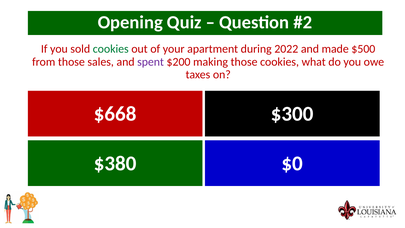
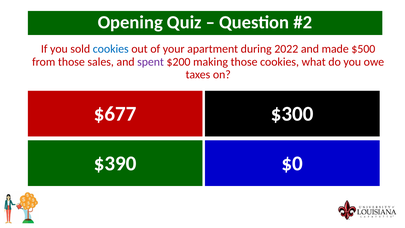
cookies at (111, 49) colour: green -> blue
$668: $668 -> $677
$380: $380 -> $390
